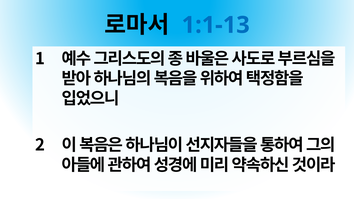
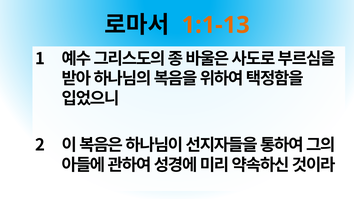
1:1-13 colour: blue -> orange
